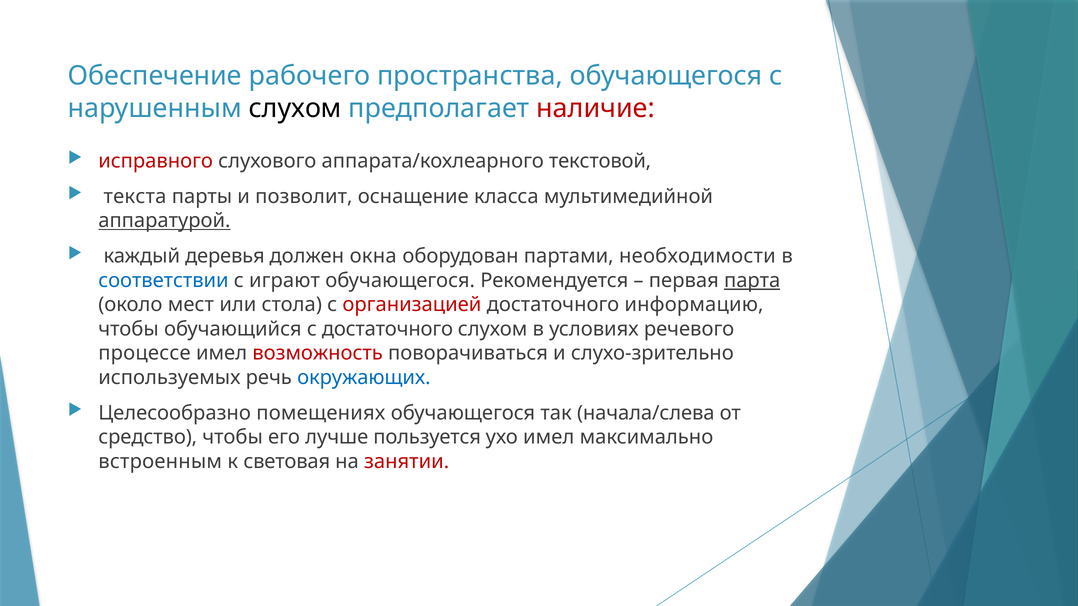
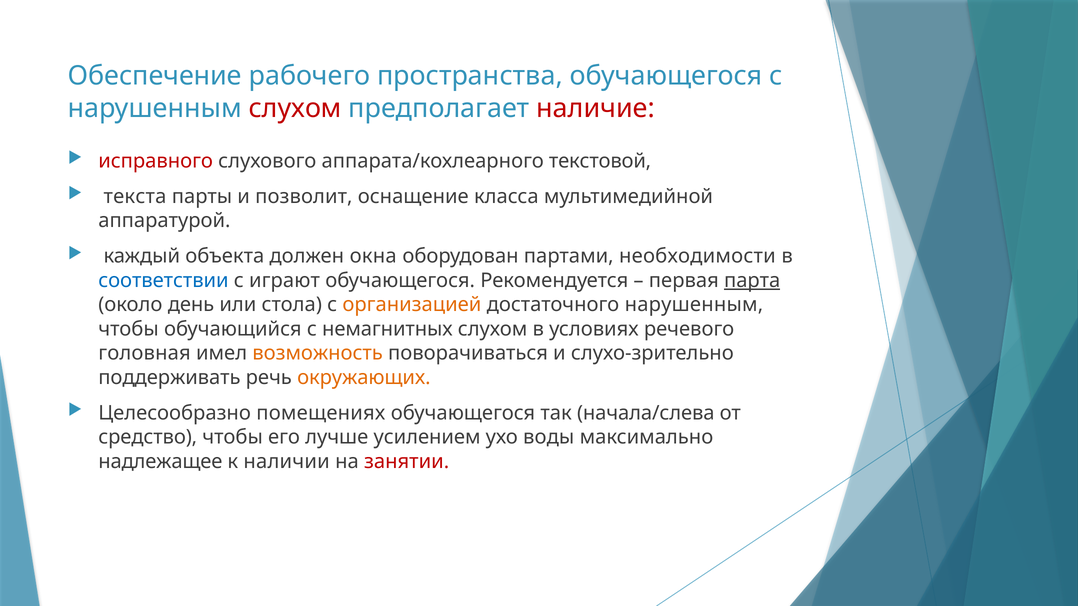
слухом at (295, 108) colour: black -> red
аппаратурой underline: present -> none
деревья: деревья -> объекта
мест: мест -> день
организацией colour: red -> orange
достаточного информацию: информацию -> нарушенным
с достаточного: достаточного -> немагнитных
процессе: процессе -> головная
возможность colour: red -> orange
используемых: используемых -> поддерживать
окружающих colour: blue -> orange
пользуется: пользуется -> усилением
ухо имел: имел -> воды
встроенным: встроенным -> надлежащее
световая: световая -> наличии
